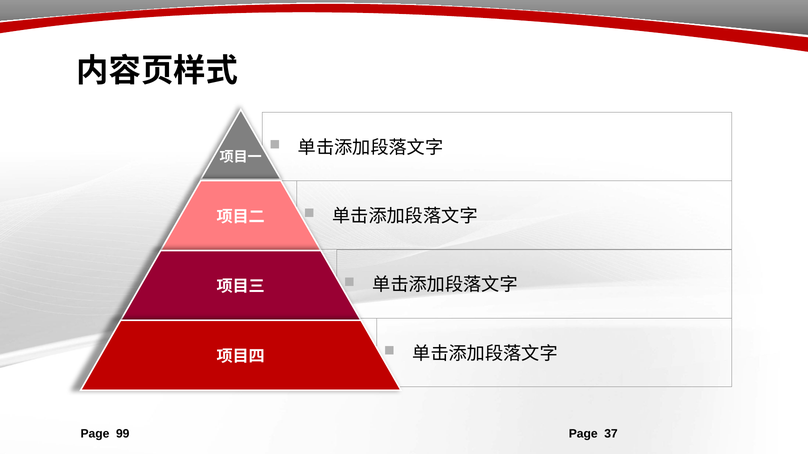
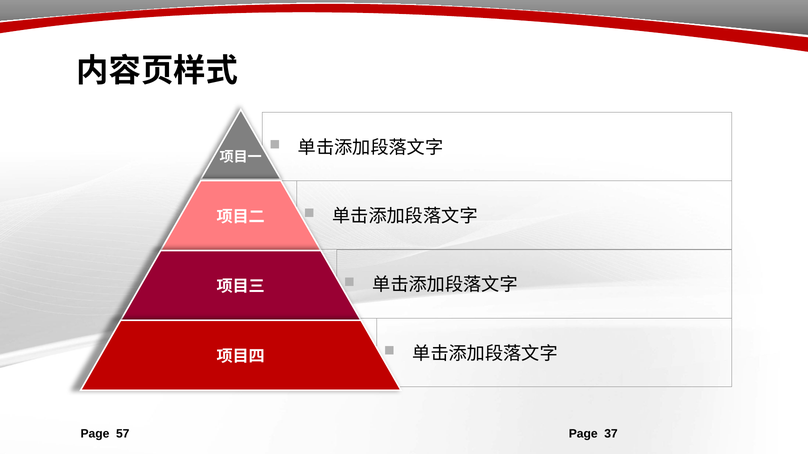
99: 99 -> 57
